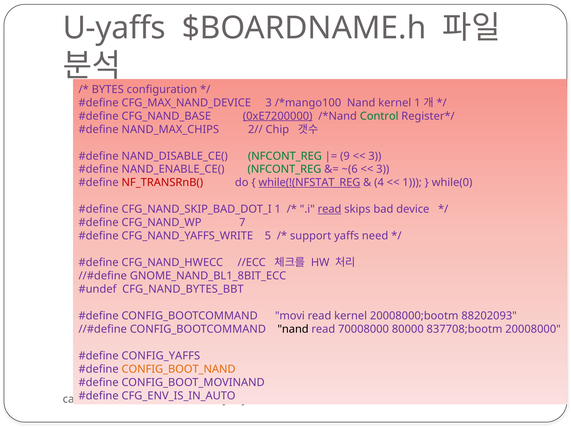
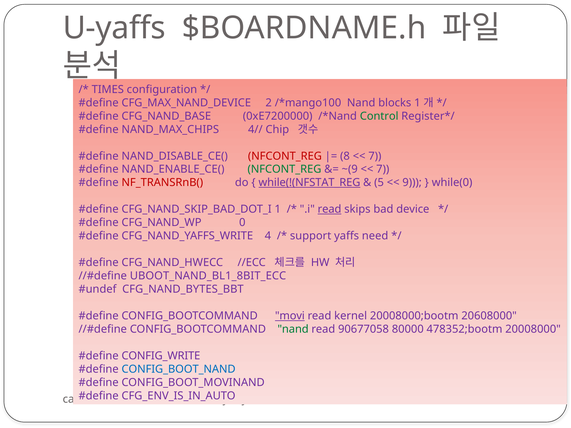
BYTES: BYTES -> TIMES
CFG_MAX_NAND_DEVICE 3: 3 -> 2
Nand kernel: kernel -> blocks
0xE7200000 underline: present -> none
2//: 2// -> 4//
NFCONT_REG at (285, 156) colour: green -> red
9: 9 -> 8
3 at (375, 156): 3 -> 7
~(6: ~(6 -> ~(9
3 at (383, 169): 3 -> 7
4: 4 -> 5
1 at (412, 183): 1 -> 9
7: 7 -> 0
5: 5 -> 4
GNOME_NAND_BL1_8BIT_ECC: GNOME_NAND_BL1_8BIT_ECC -> UBOOT_NAND_BL1_8BIT_ECC
movi underline: none -> present
88202093: 88202093 -> 20608000
nand at (293, 329) colour: black -> green
70008000: 70008000 -> 90677058
837708;bootm: 837708;bootm -> 478352;bootm
CONFIG_YAFFS: CONFIG_YAFFS -> CONFIG_WRITE
CONFIG_BOOT_NAND colour: orange -> blue
